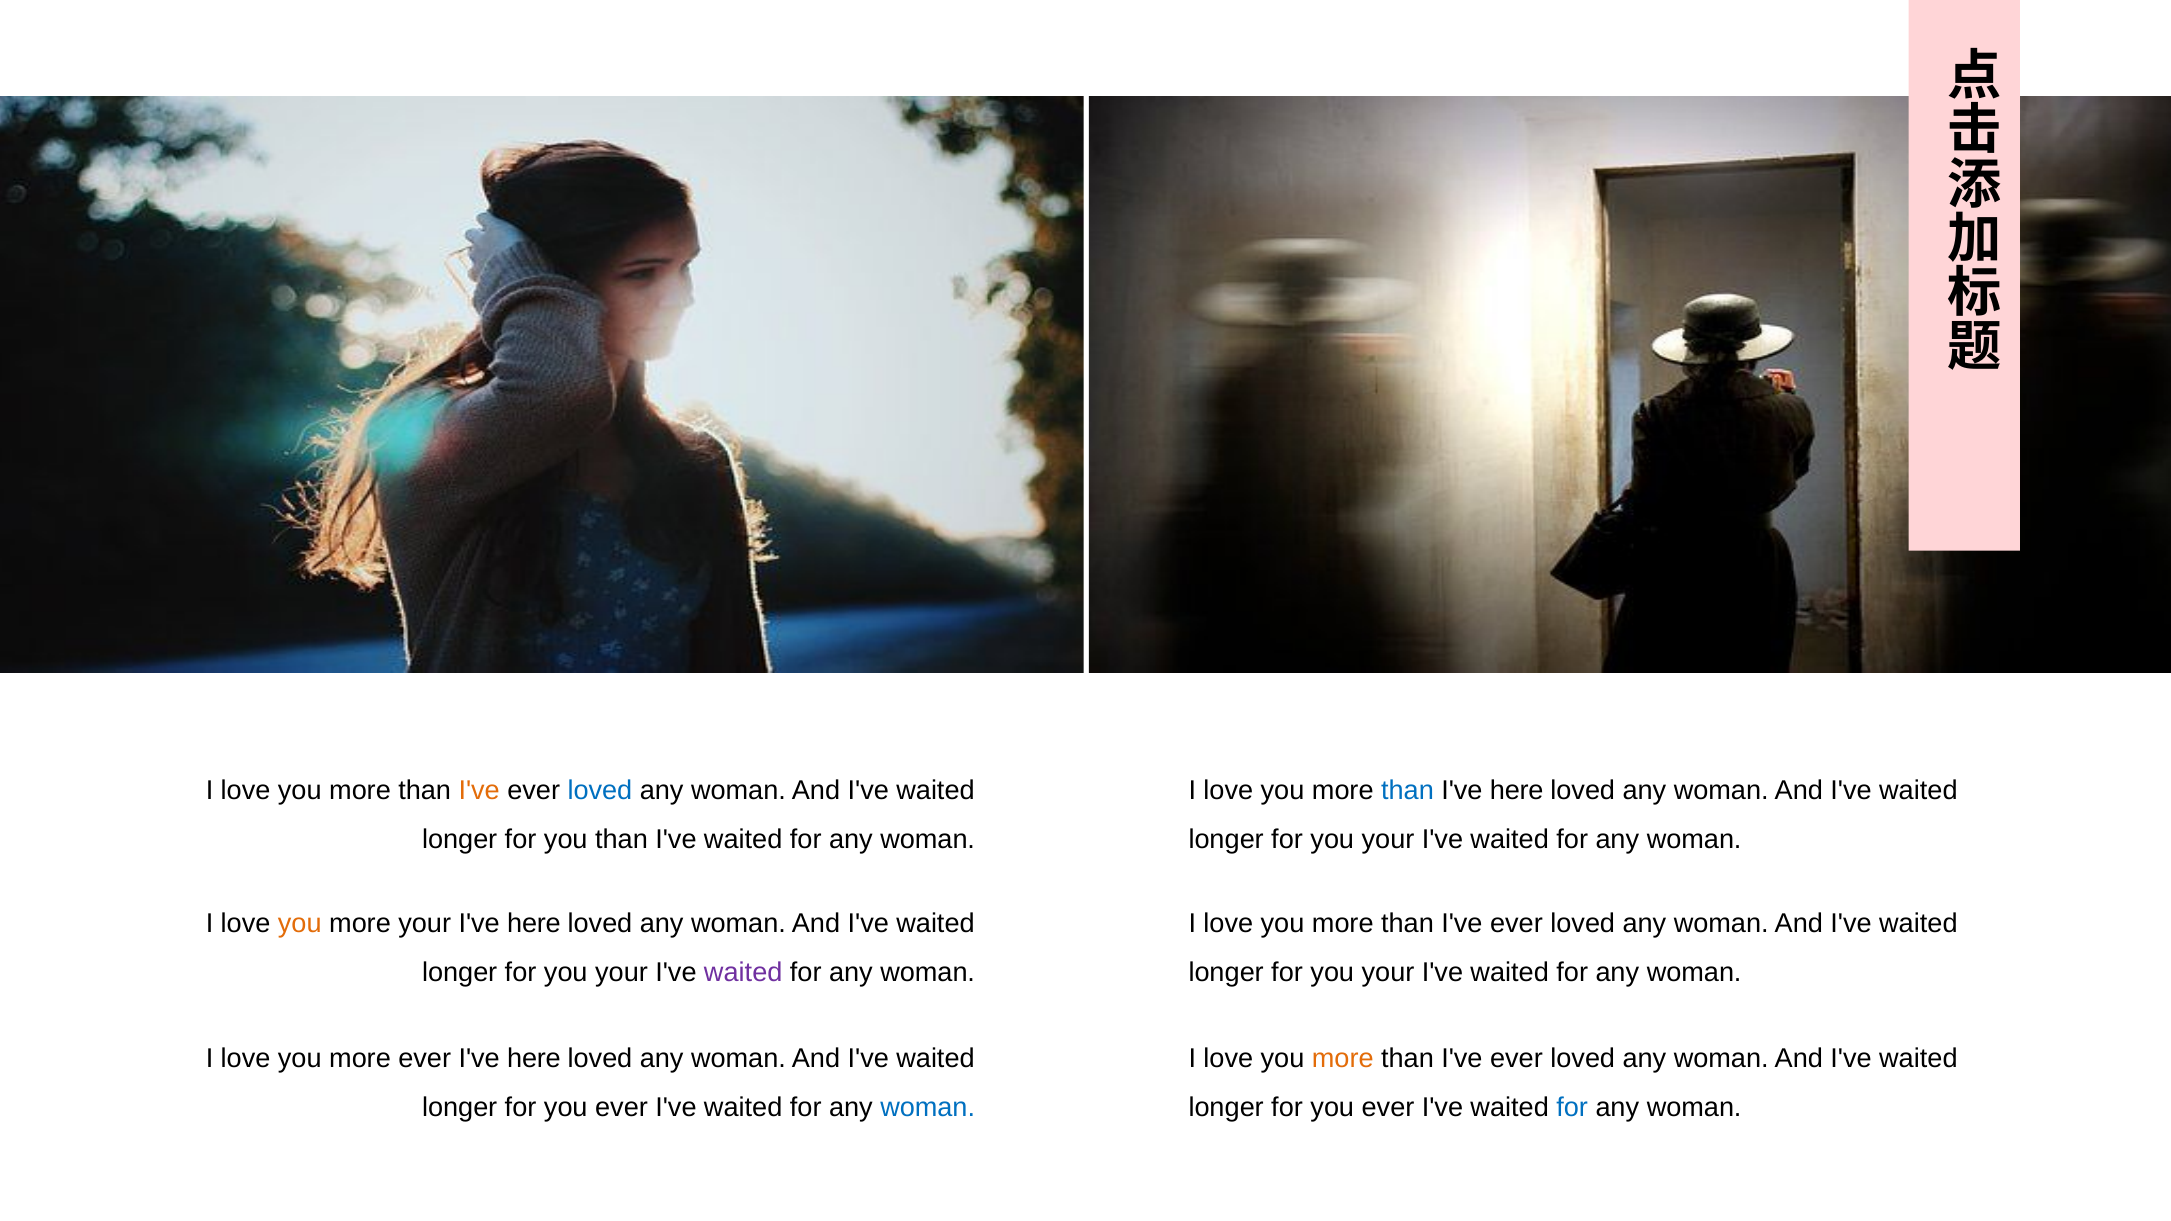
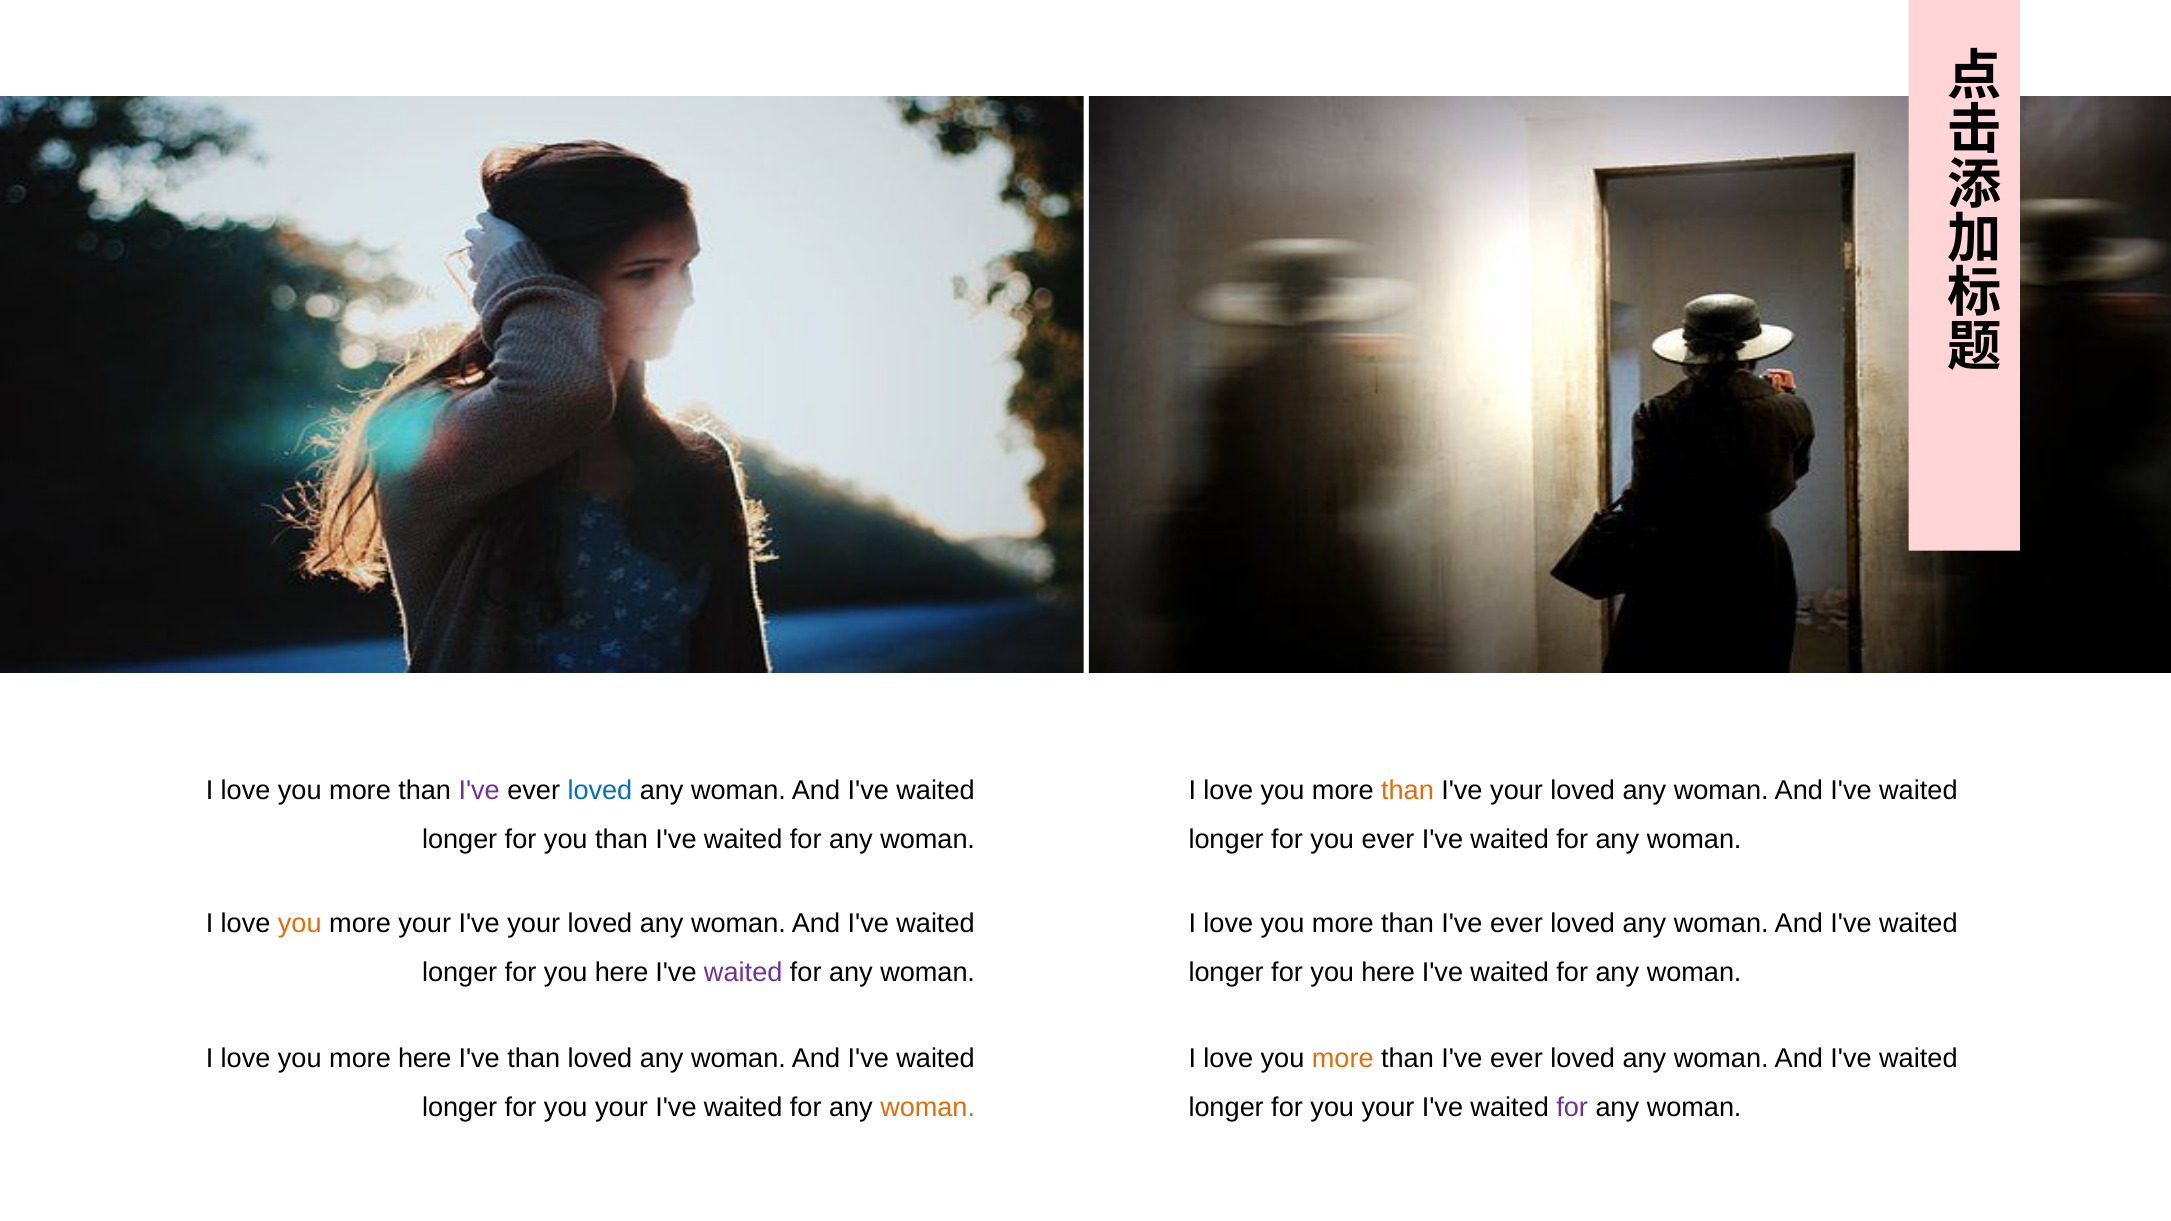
I've at (479, 791) colour: orange -> purple
than at (1407, 791) colour: blue -> orange
here at (1517, 791): here -> your
your at (1388, 840): your -> ever
here at (534, 923): here -> your
your at (622, 972): your -> here
your at (1388, 972): your -> here
more ever: ever -> here
here at (534, 1059): here -> than
ever at (622, 1108): ever -> your
woman at (928, 1108) colour: blue -> orange
ever at (1388, 1108): ever -> your
for at (1572, 1108) colour: blue -> purple
